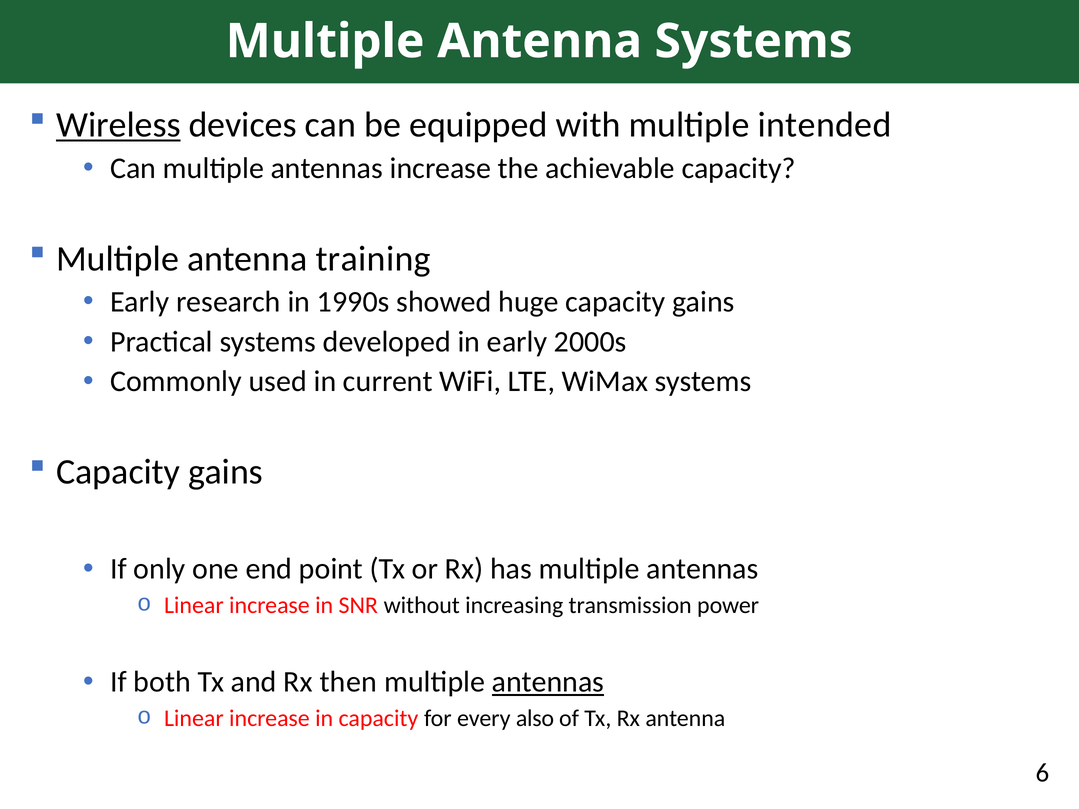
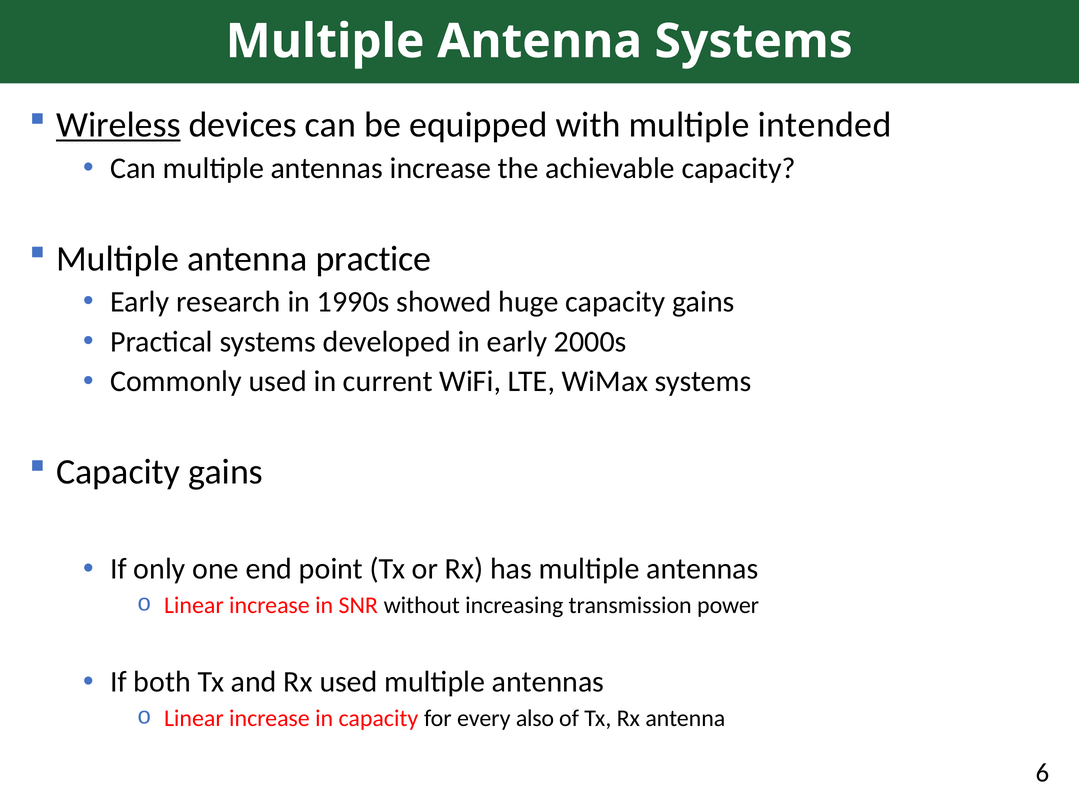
training: training -> practice
Rx then: then -> used
antennas at (548, 682) underline: present -> none
